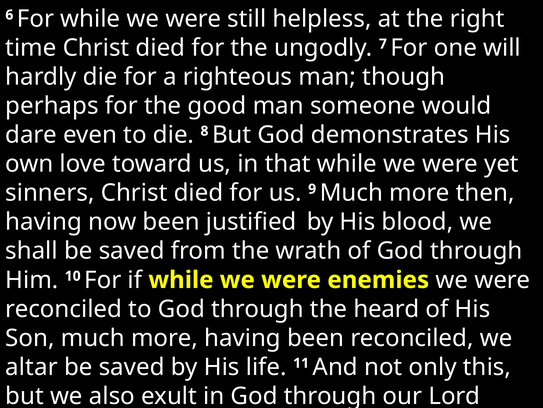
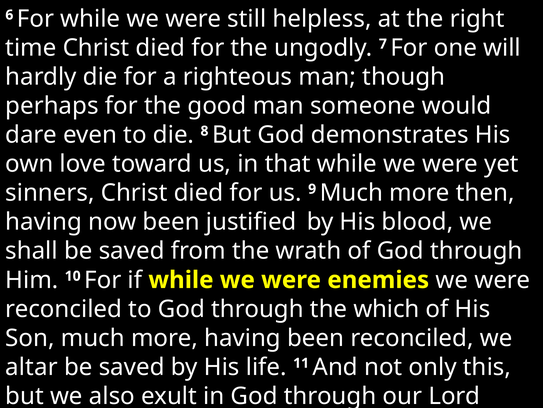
heard: heard -> which
